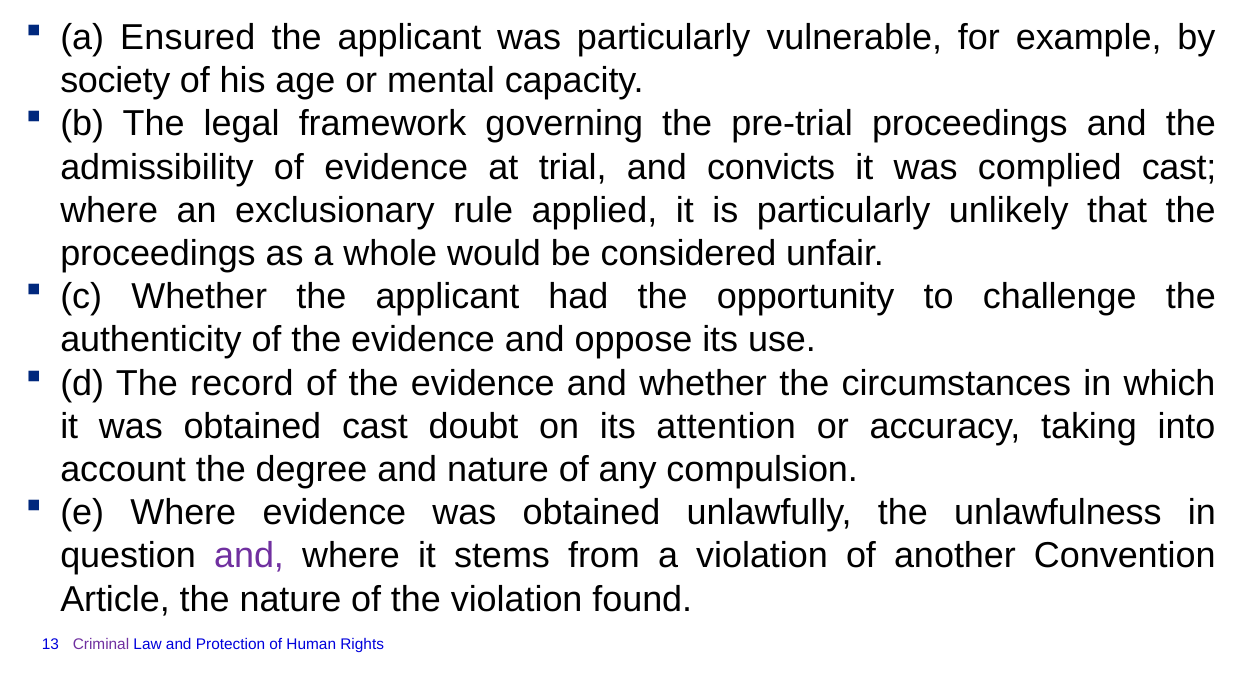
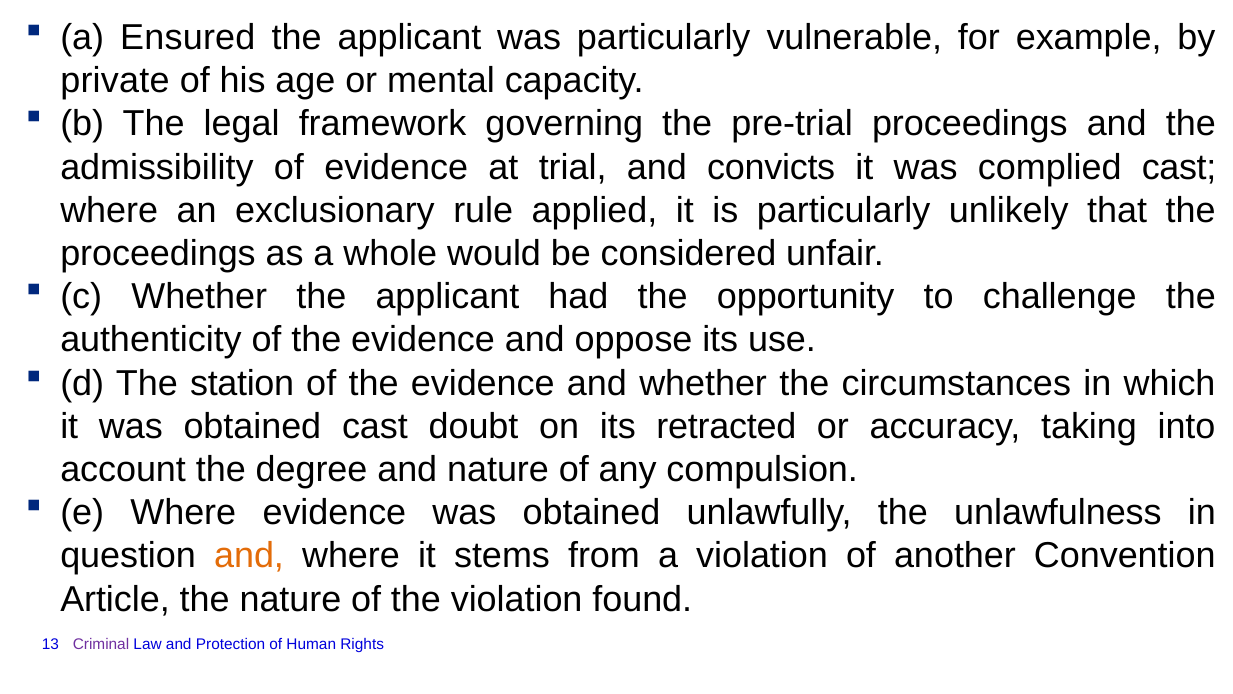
society: society -> private
record: record -> station
attention: attention -> retracted
and at (249, 556) colour: purple -> orange
